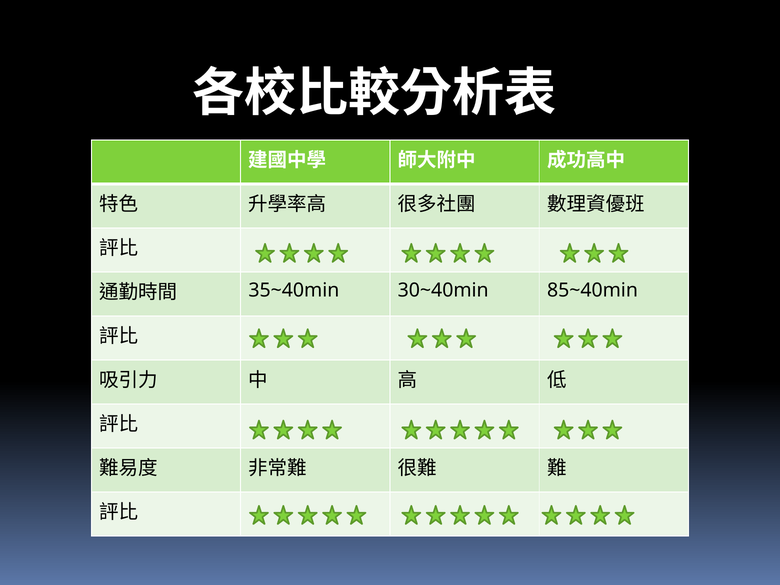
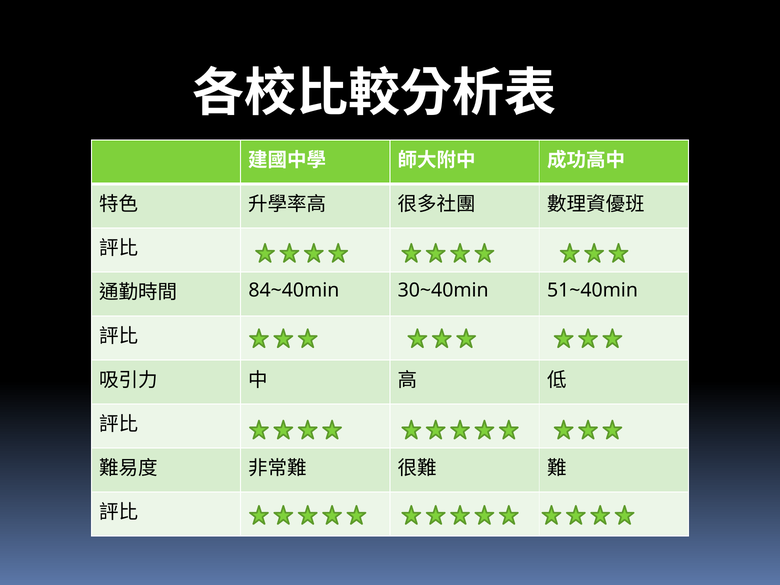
35~40min: 35~40min -> 84~40min
85~40min: 85~40min -> 51~40min
